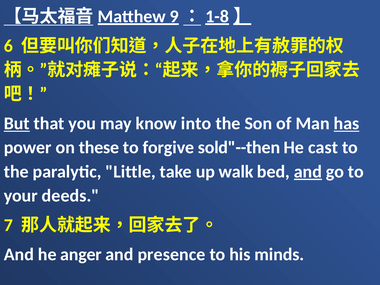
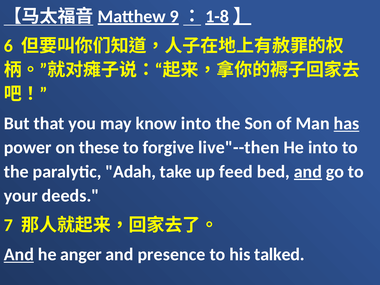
But underline: present -> none
sold"--then: sold"--then -> live"--then
He cast: cast -> into
Little: Little -> Adah
walk: walk -> feed
And at (19, 255) underline: none -> present
minds: minds -> talked
